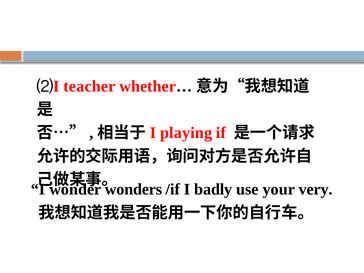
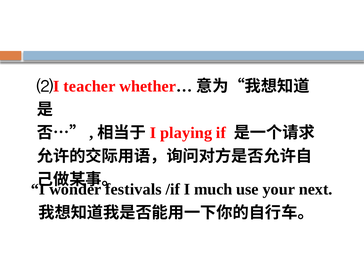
wonders: wonders -> festivals
badly: badly -> much
very: very -> next
